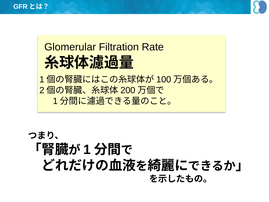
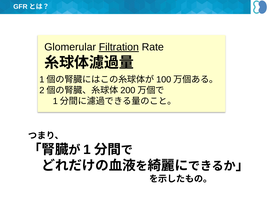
Filtration underline: none -> present
